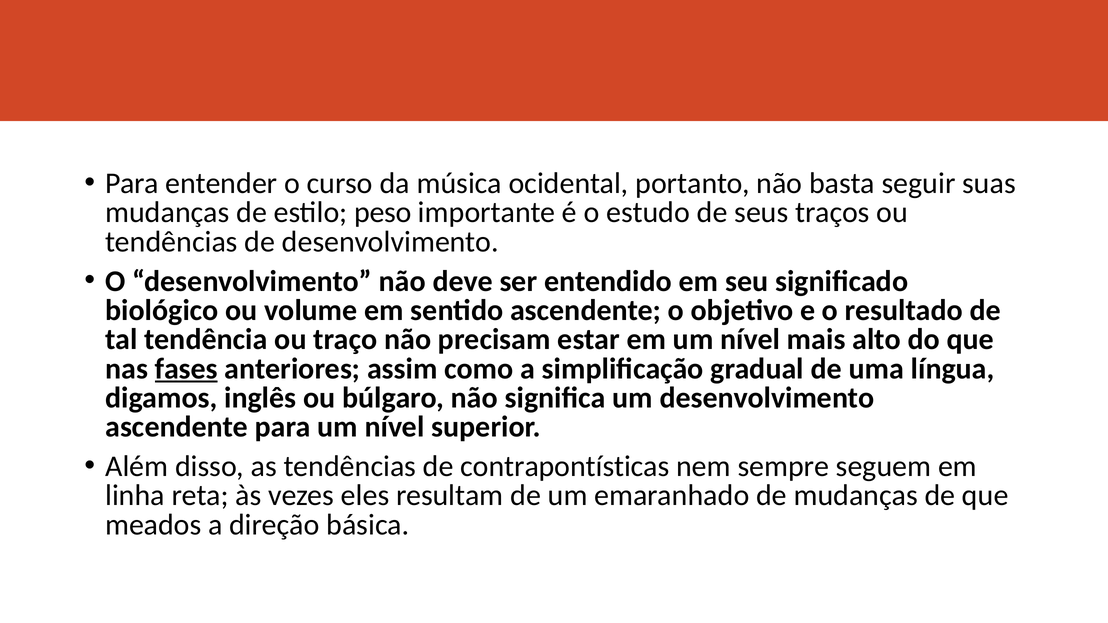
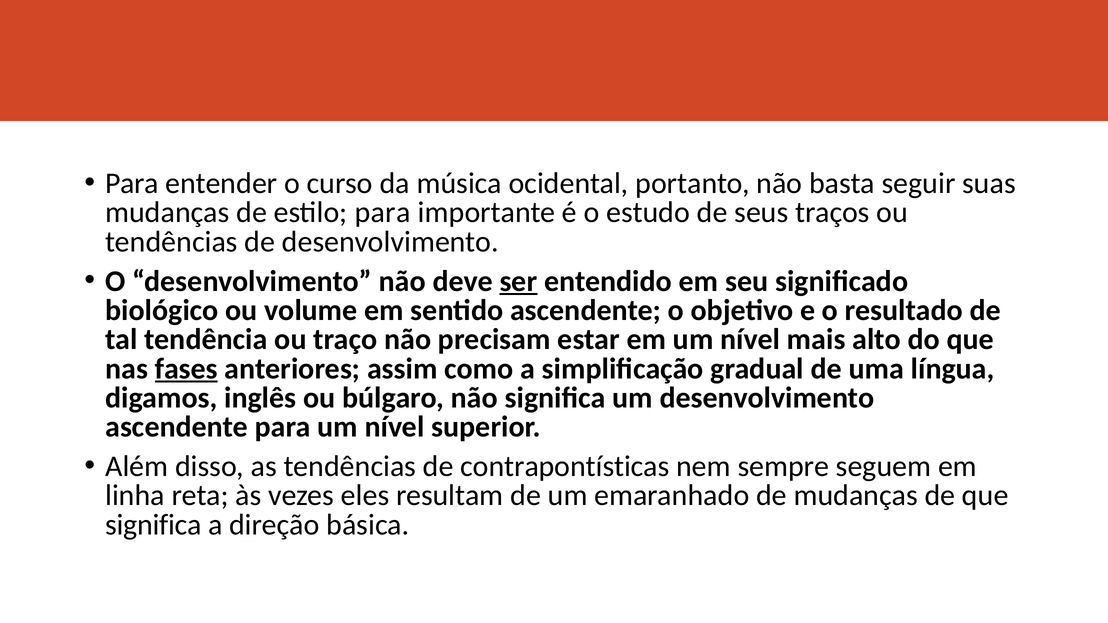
estilo peso: peso -> para
ser underline: none -> present
meados at (153, 525): meados -> significa
